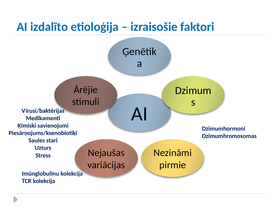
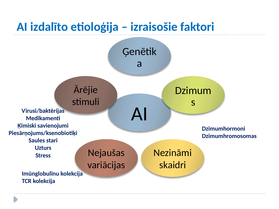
pirmie: pirmie -> skaidri
